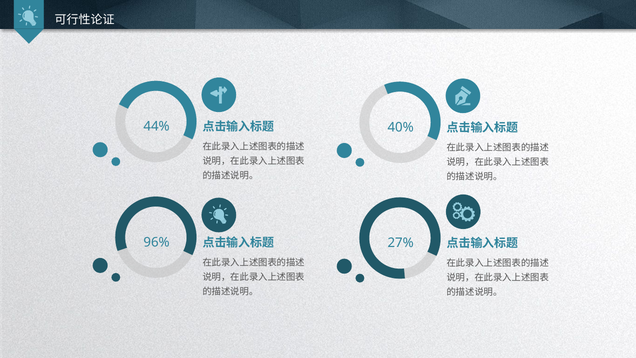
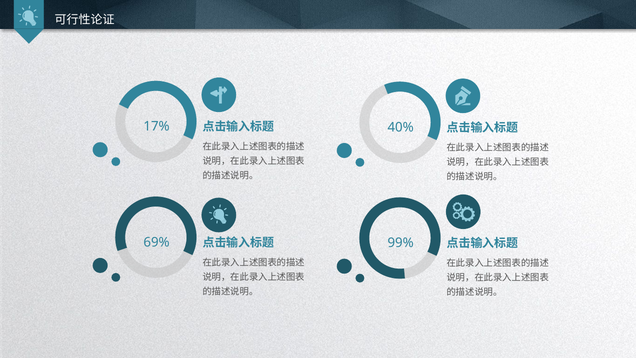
44%: 44% -> 17%
96%: 96% -> 69%
27%: 27% -> 99%
